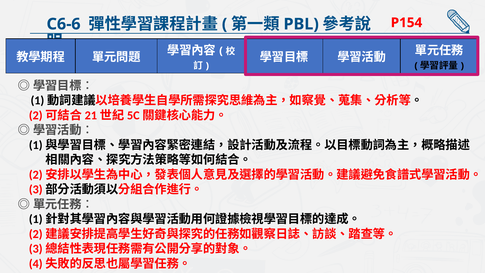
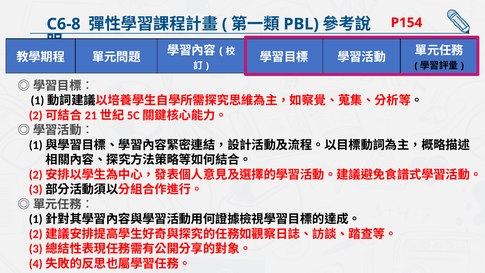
C6-6: C6-6 -> C6-8
